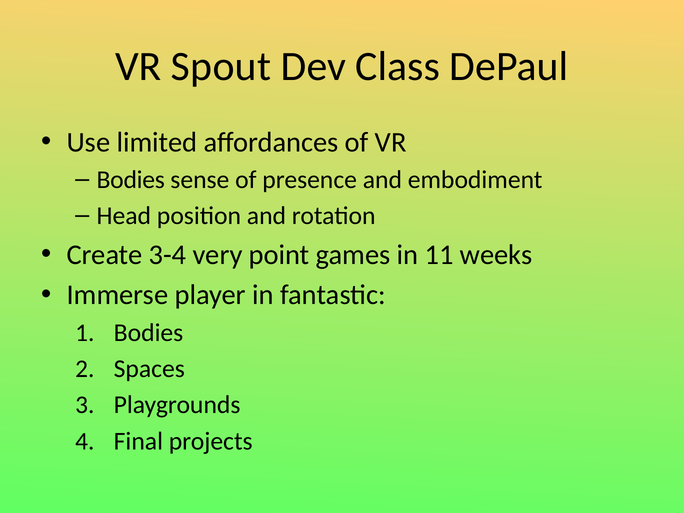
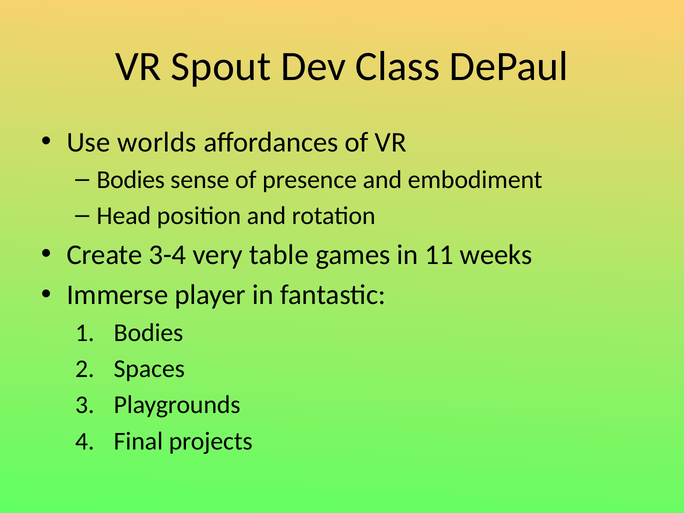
limited: limited -> worlds
point: point -> table
